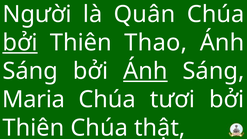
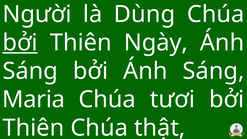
Quân: Quân -> Dùng
Thao: Thao -> Ngày
Ánh at (145, 71) underline: present -> none
